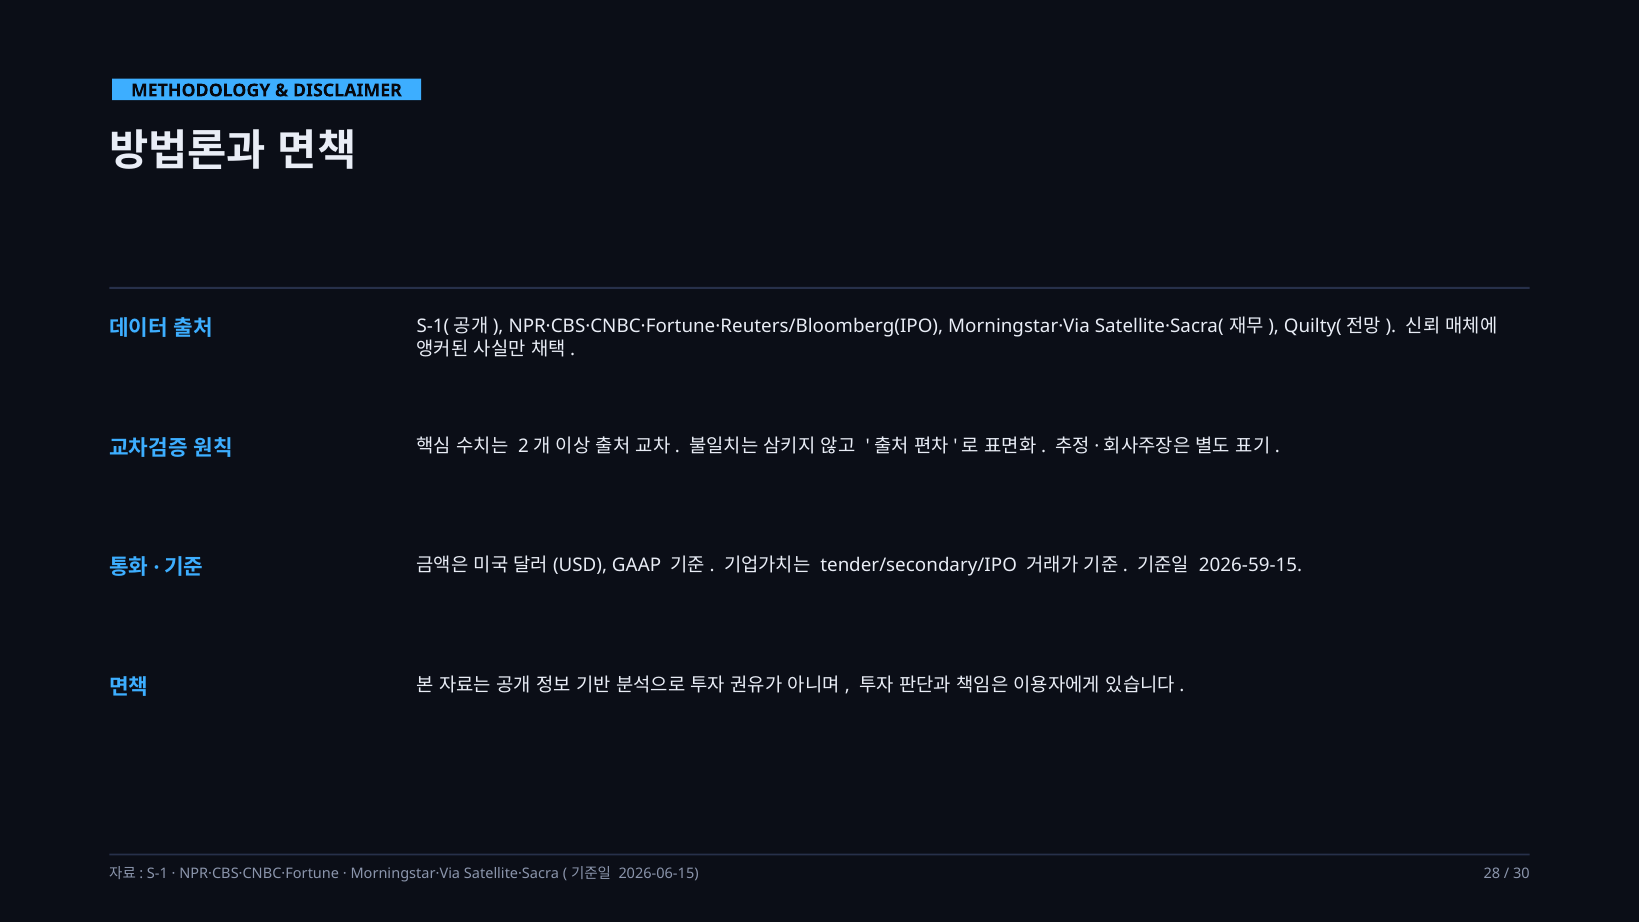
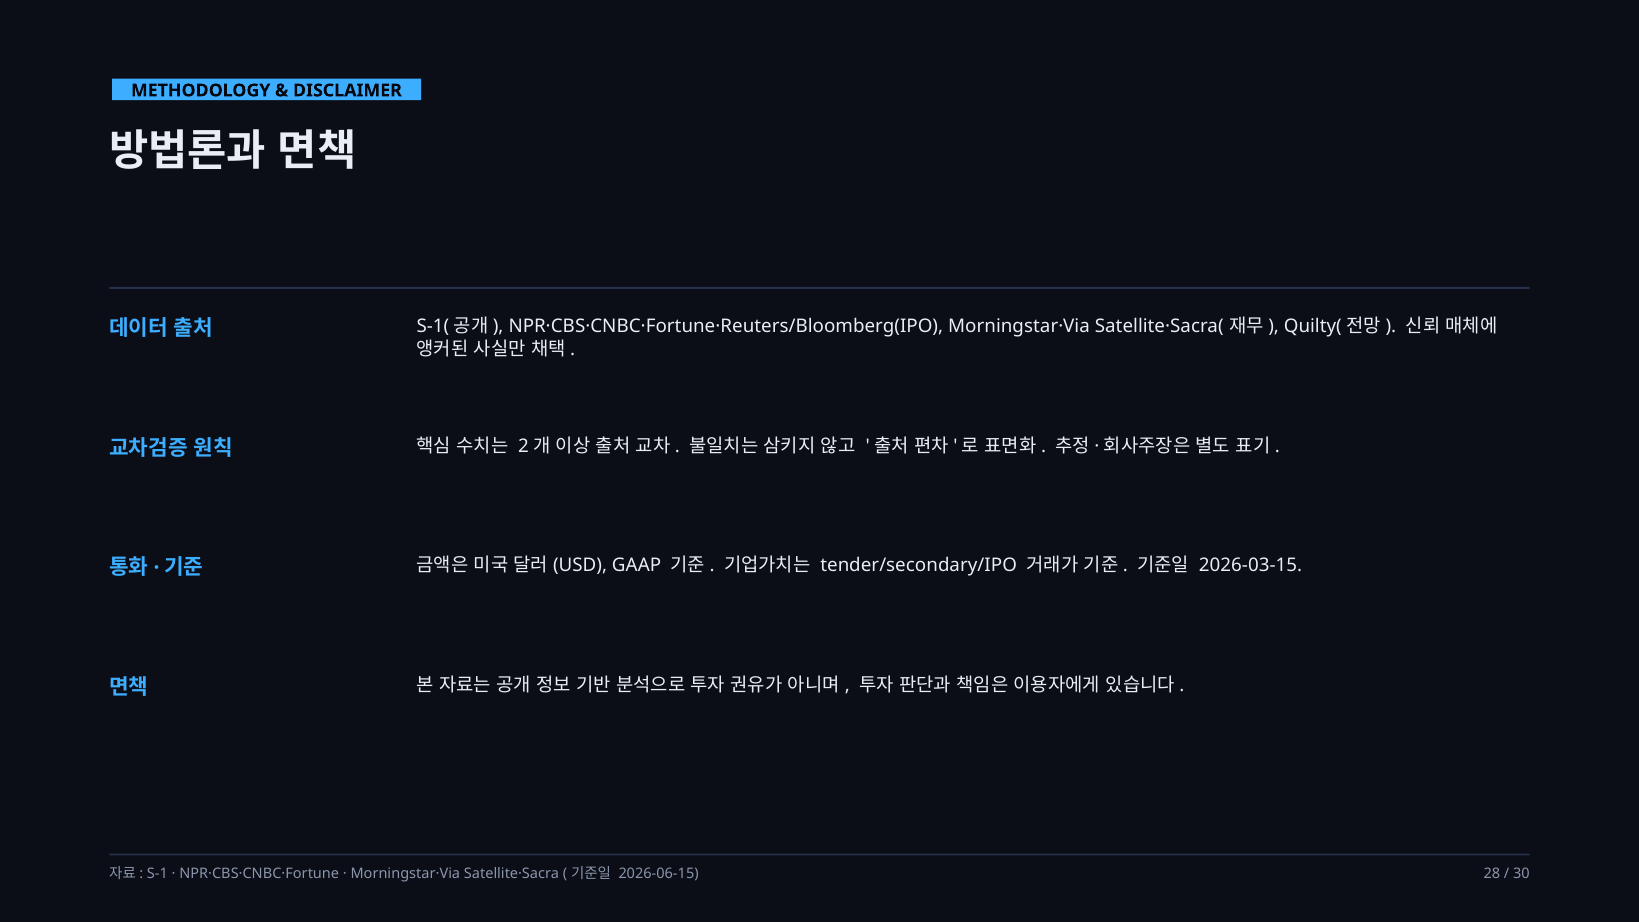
2026-59-15: 2026-59-15 -> 2026-03-15
